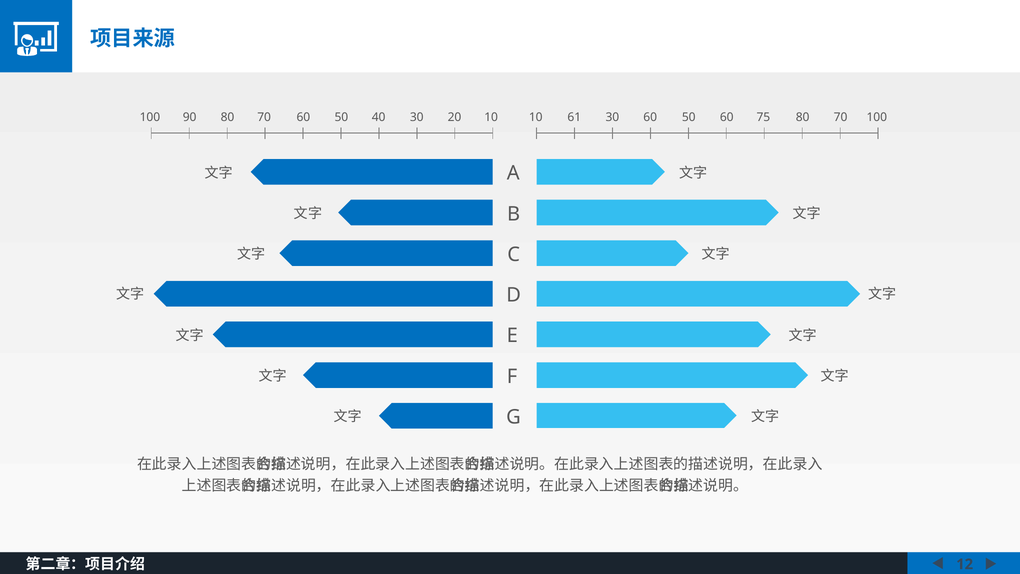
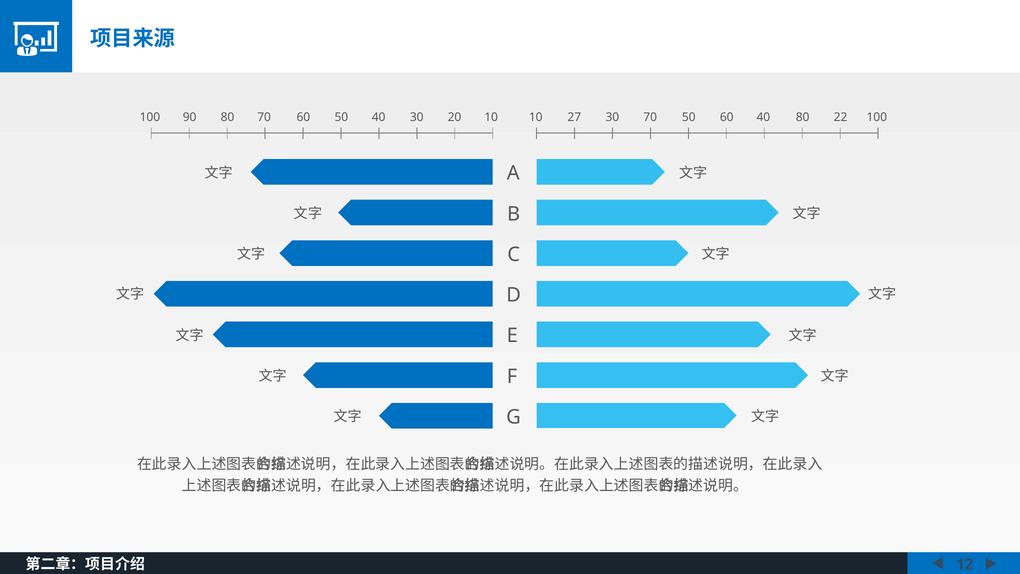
61: 61 -> 27
30 60: 60 -> 70
60 75: 75 -> 40
80 70: 70 -> 22
